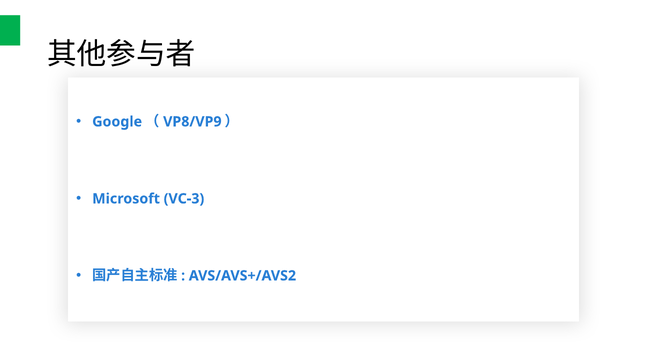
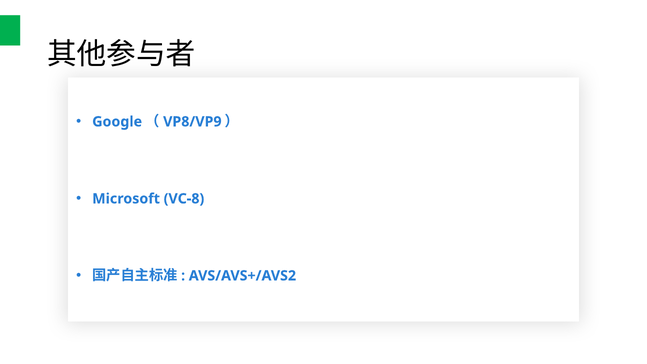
VC-3: VC-3 -> VC-8
